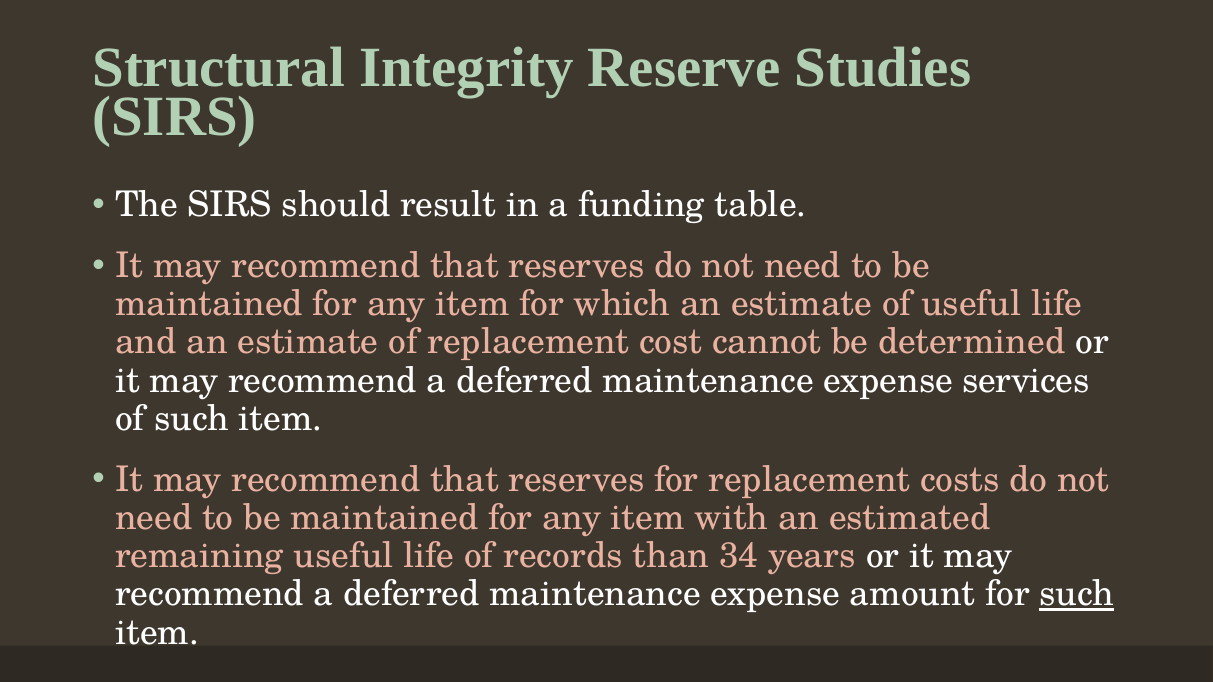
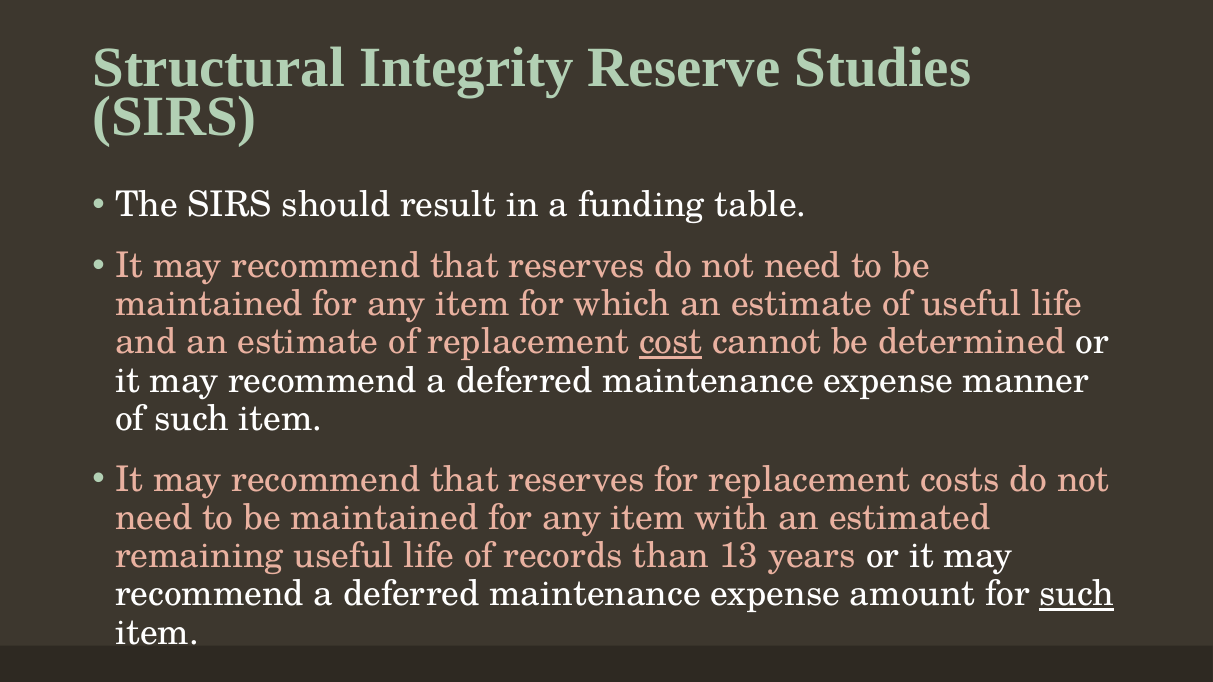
cost underline: none -> present
services: services -> manner
34: 34 -> 13
